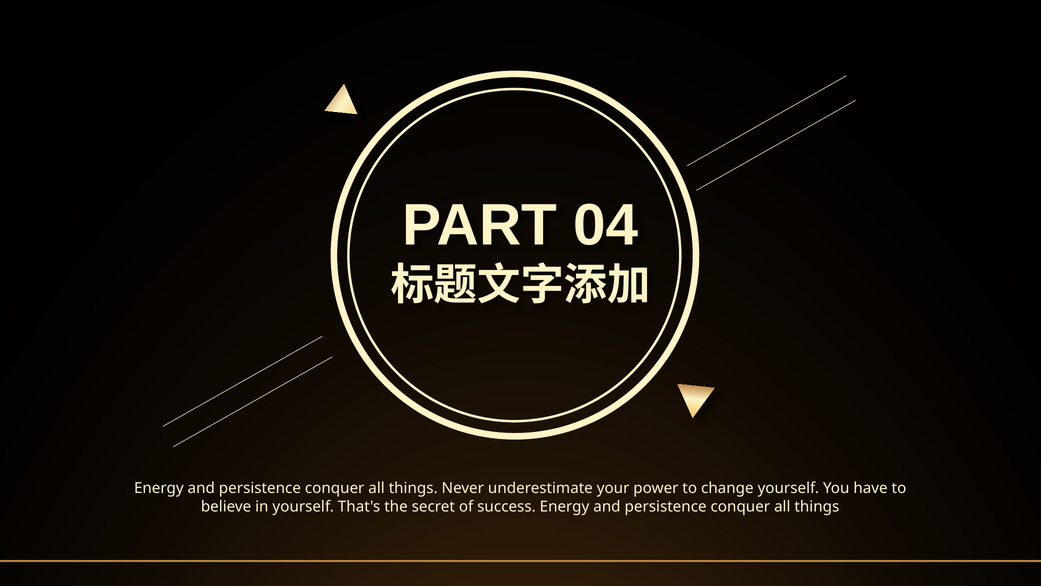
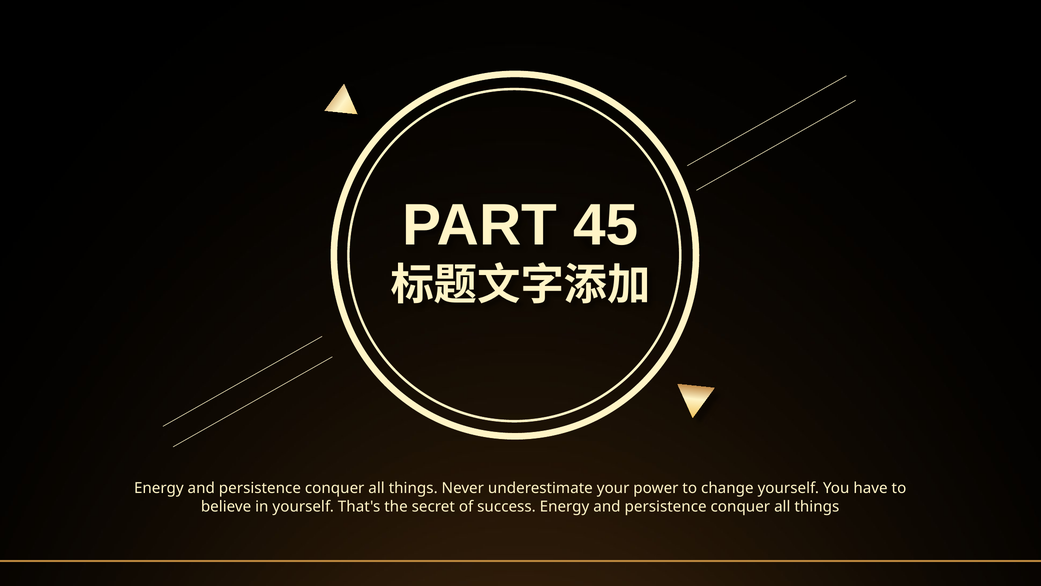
04: 04 -> 45
